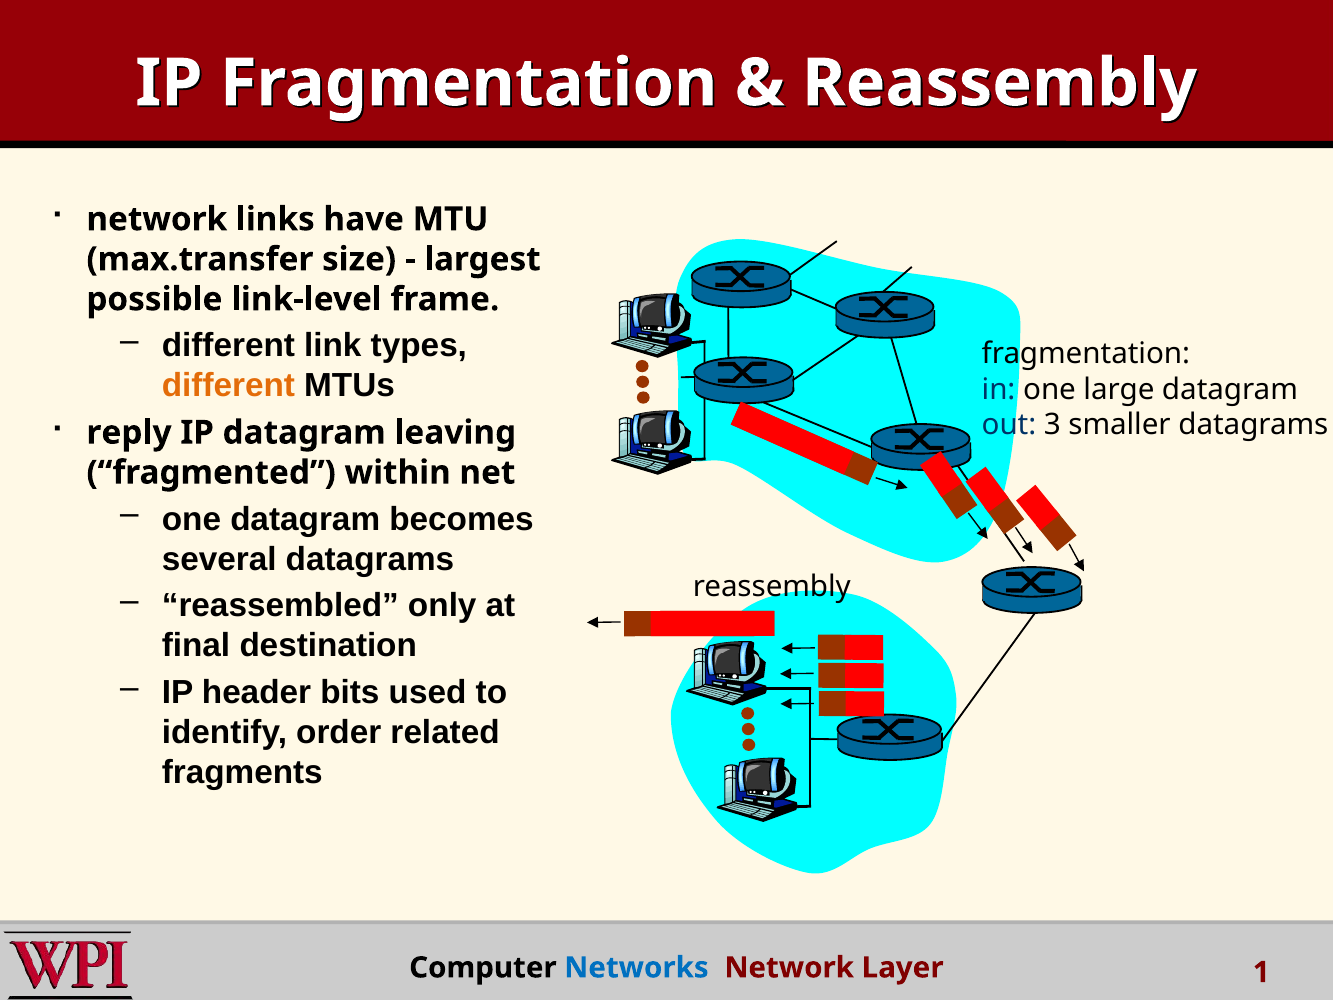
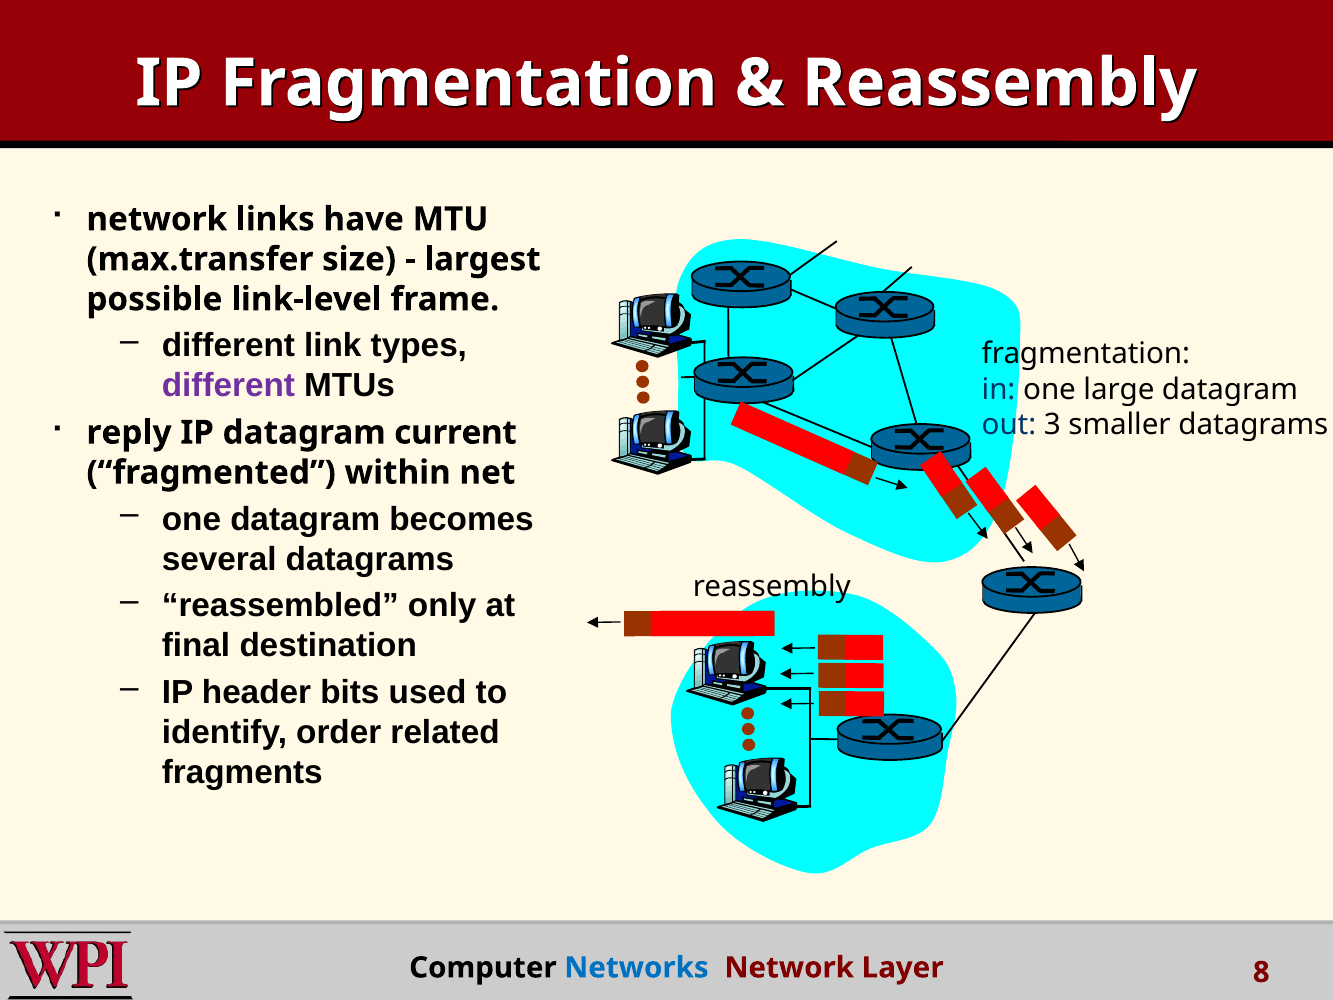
different at (228, 386) colour: orange -> purple
leaving: leaving -> current
1: 1 -> 8
